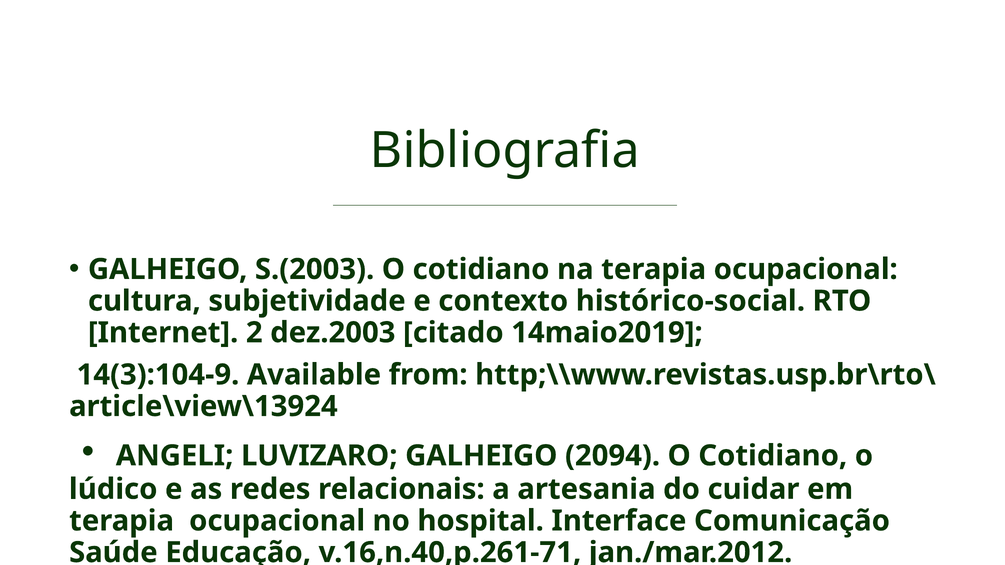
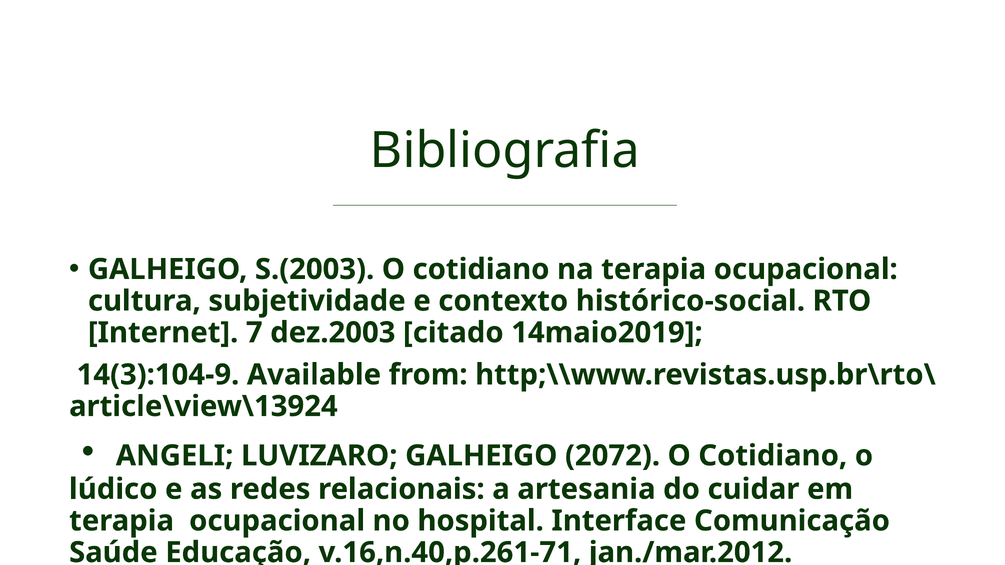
2: 2 -> 7
2094: 2094 -> 2072
